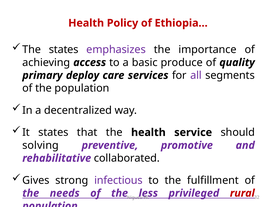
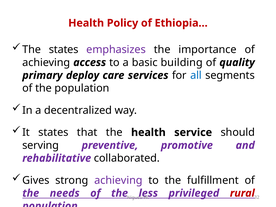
produce: produce -> building
all colour: purple -> blue
solving: solving -> serving
strong infectious: infectious -> achieving
